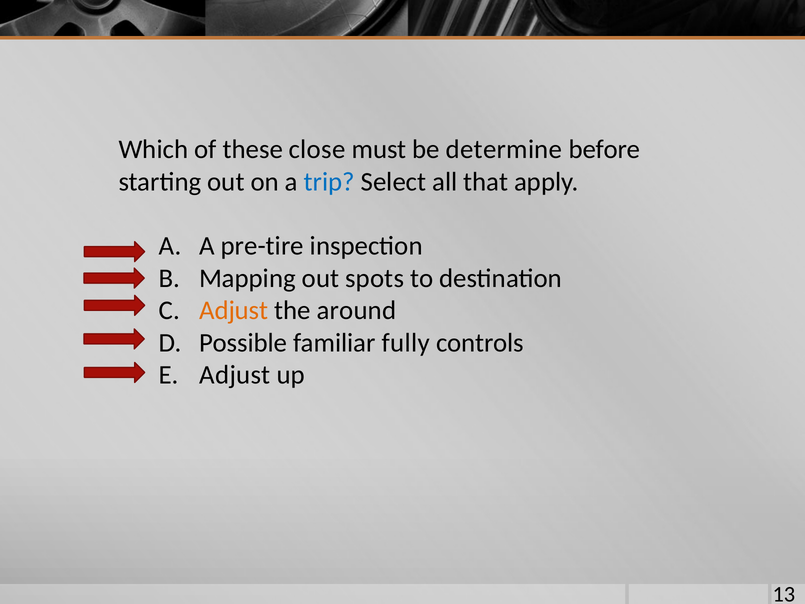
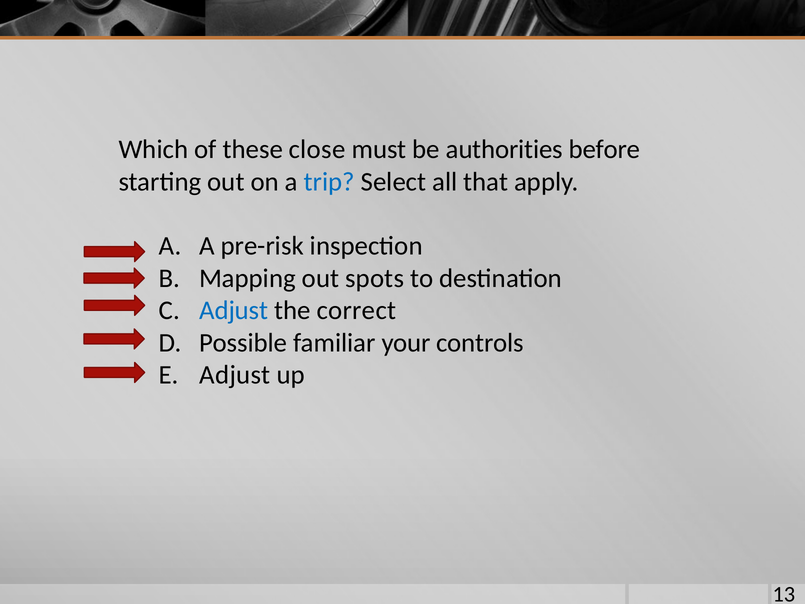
determine: determine -> authorities
pre-tire: pre-tire -> pre-risk
Adjust at (234, 310) colour: orange -> blue
around: around -> correct
fully: fully -> your
